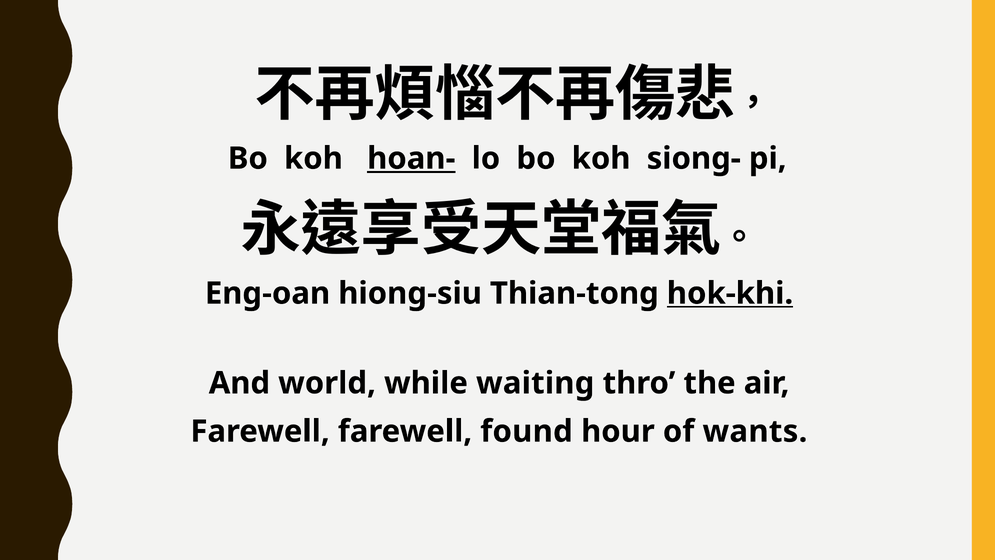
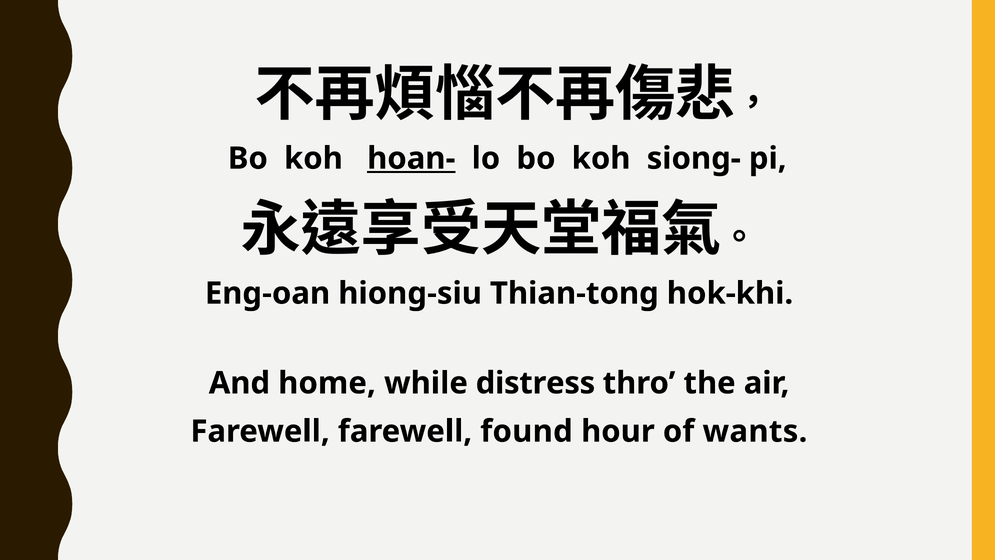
hok-khi underline: present -> none
world: world -> home
waiting: waiting -> distress
